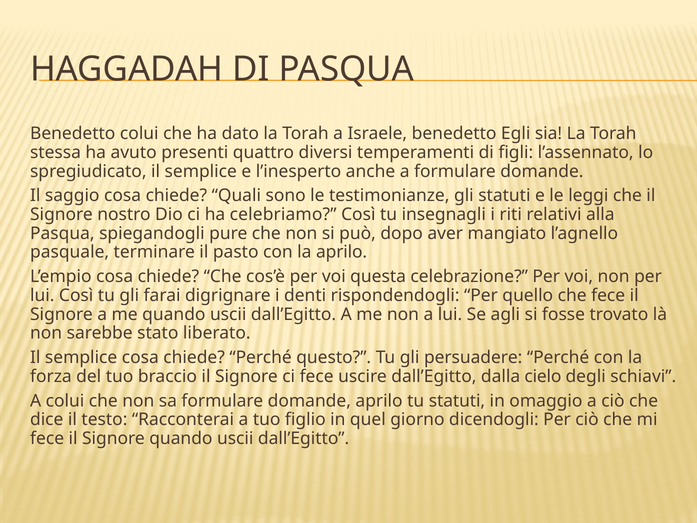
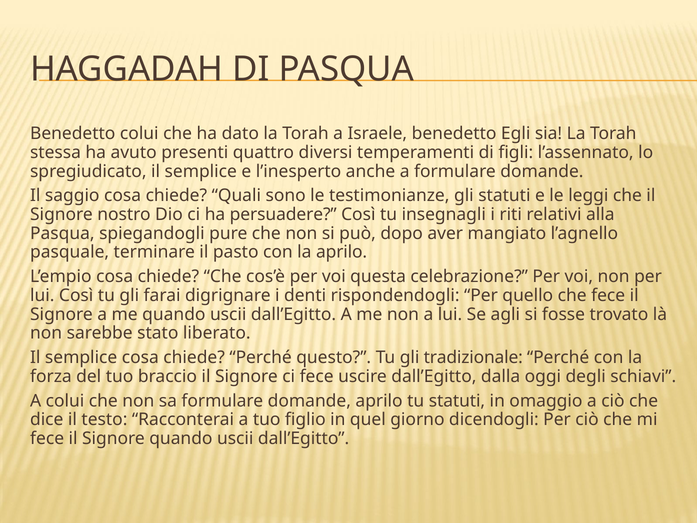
celebriamo: celebriamo -> persuadere
persuadere: persuadere -> tradizionale
cielo: cielo -> oggi
